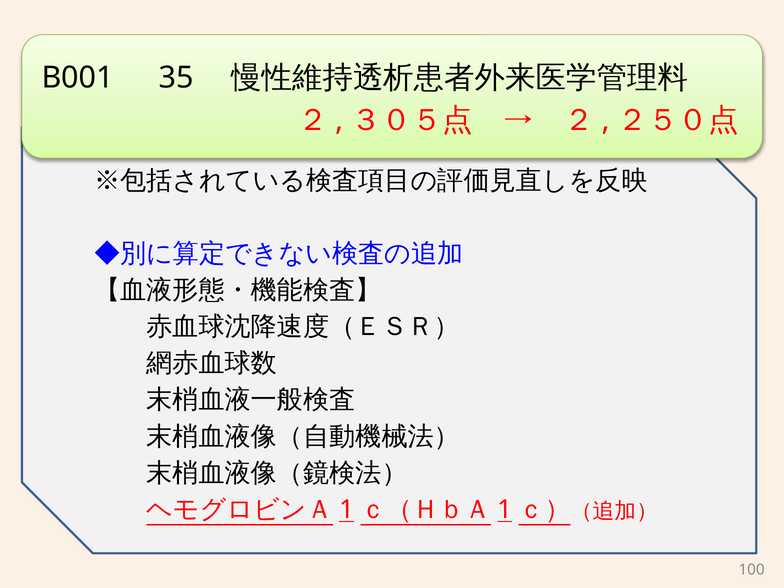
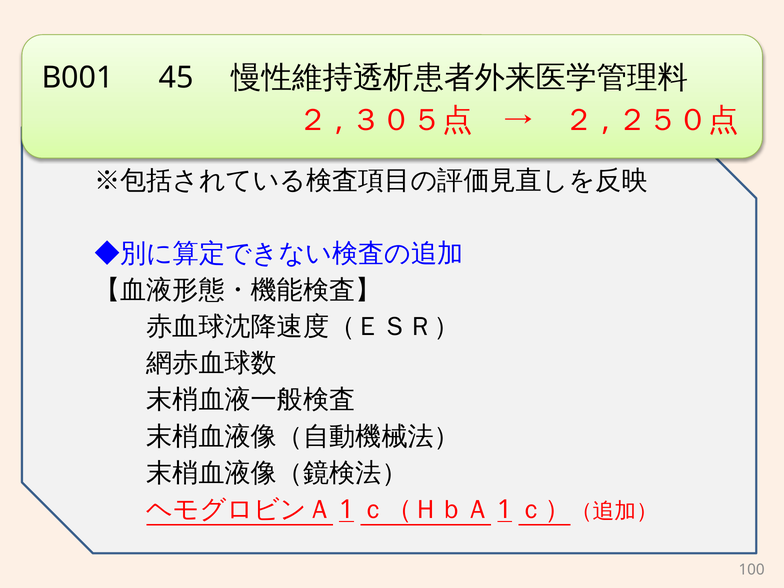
35: 35 -> 45
